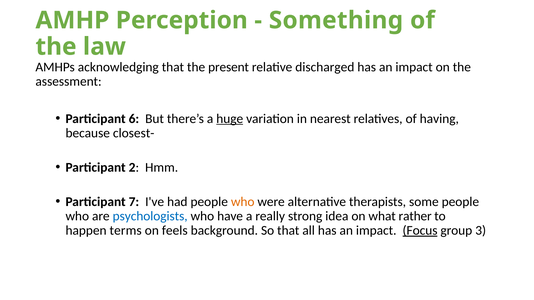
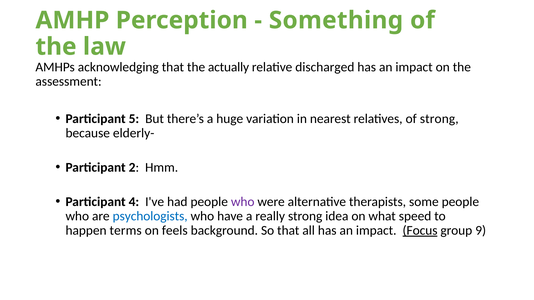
present: present -> actually
6: 6 -> 5
huge underline: present -> none
of having: having -> strong
closest-: closest- -> elderly-
7: 7 -> 4
who at (243, 202) colour: orange -> purple
rather: rather -> speed
3: 3 -> 9
